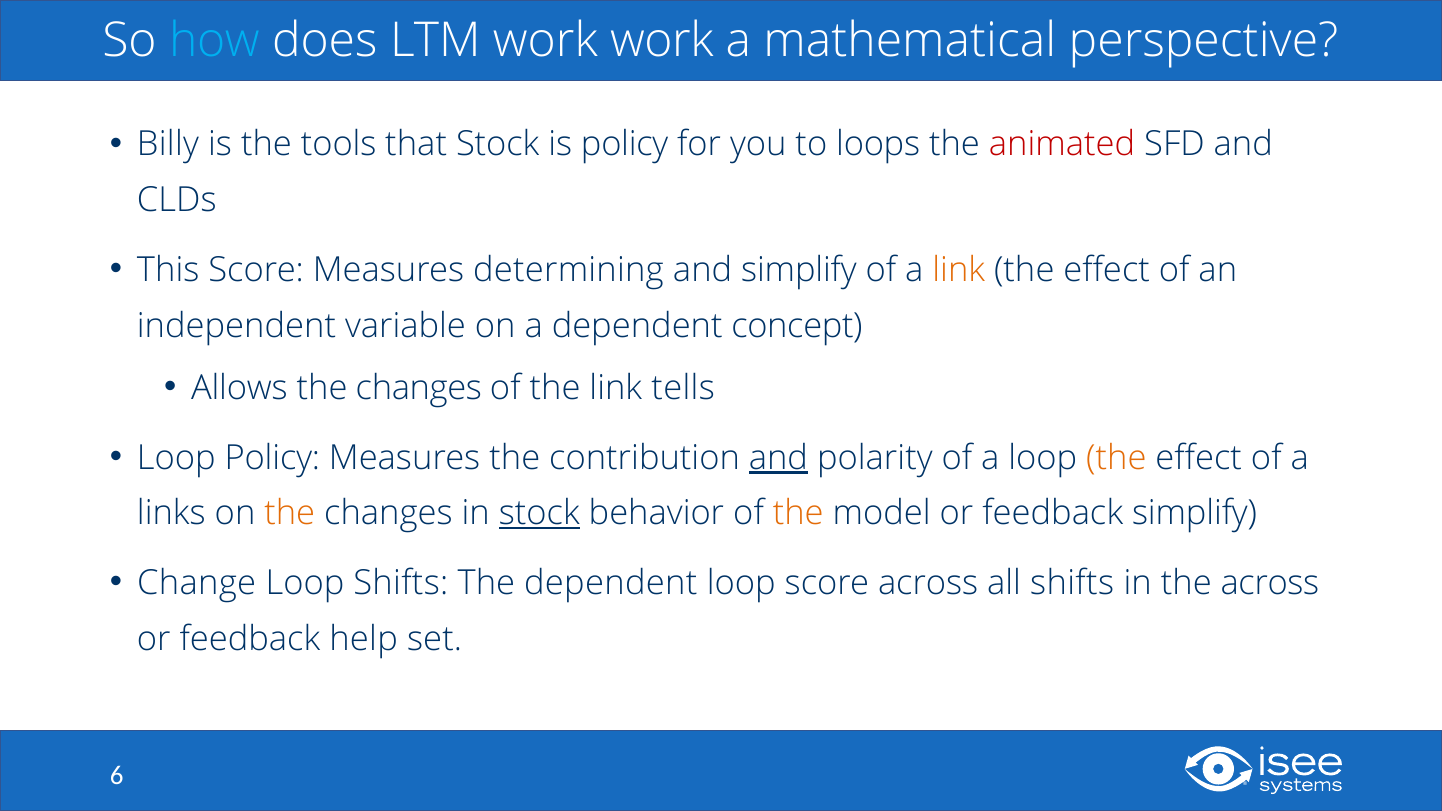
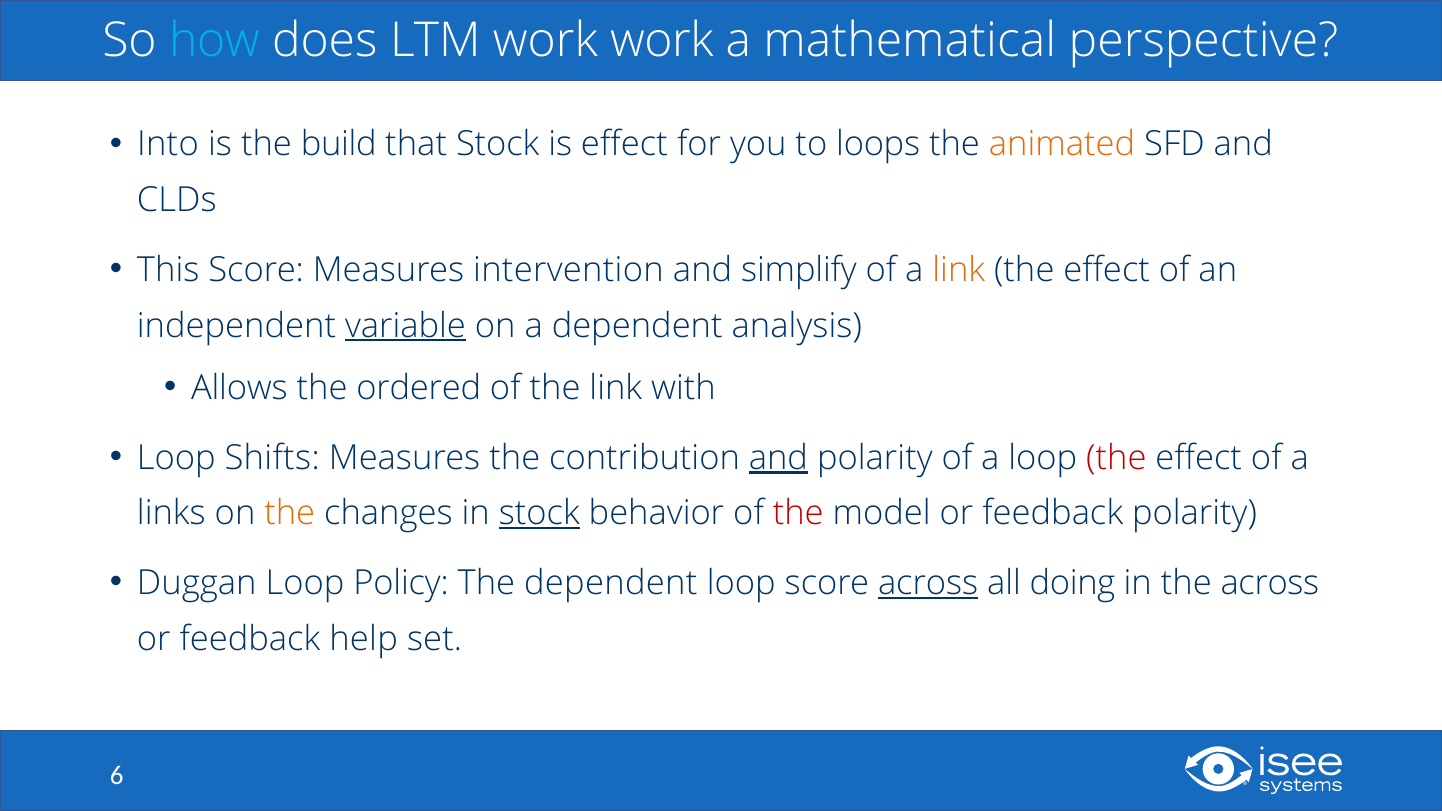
Billy: Billy -> Into
tools: tools -> build
is policy: policy -> effect
animated colour: red -> orange
determining: determining -> intervention
variable underline: none -> present
concept: concept -> analysis
changes at (419, 388): changes -> ordered
tells: tells -> with
Loop Policy: Policy -> Shifts
the at (1116, 458) colour: orange -> red
the at (798, 514) colour: orange -> red
feedback simplify: simplify -> polarity
Change: Change -> Duggan
Loop Shifts: Shifts -> Policy
across at (928, 583) underline: none -> present
all shifts: shifts -> doing
